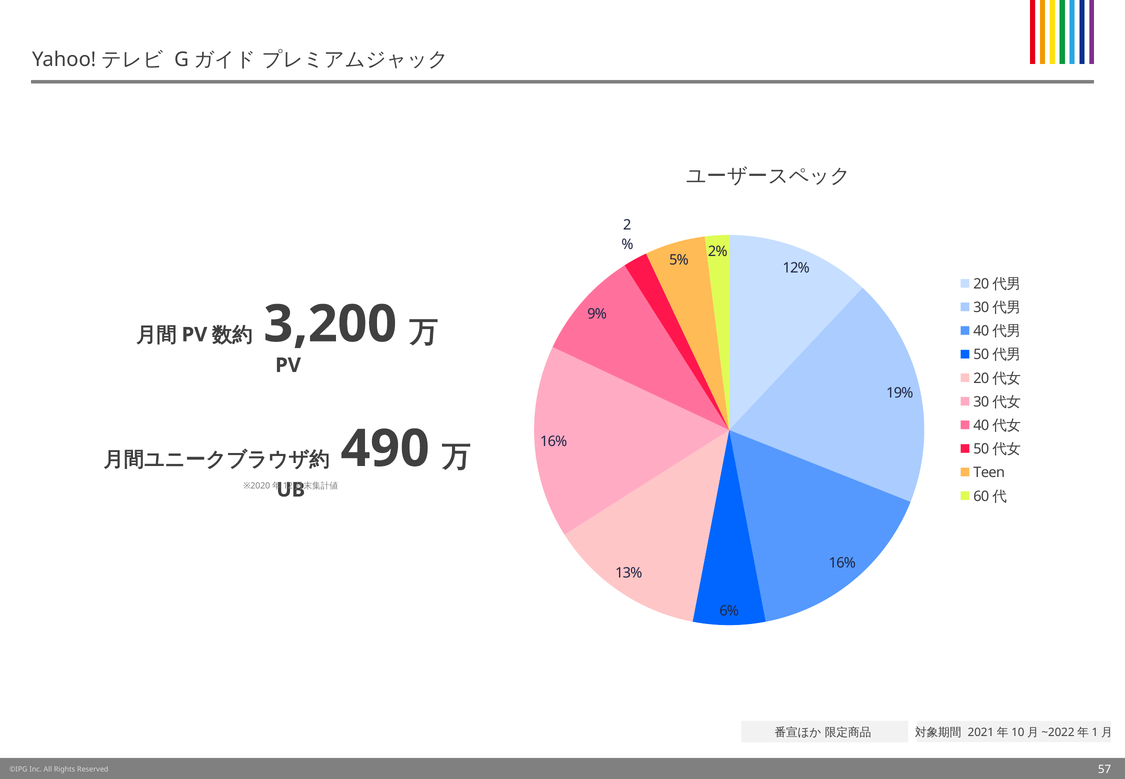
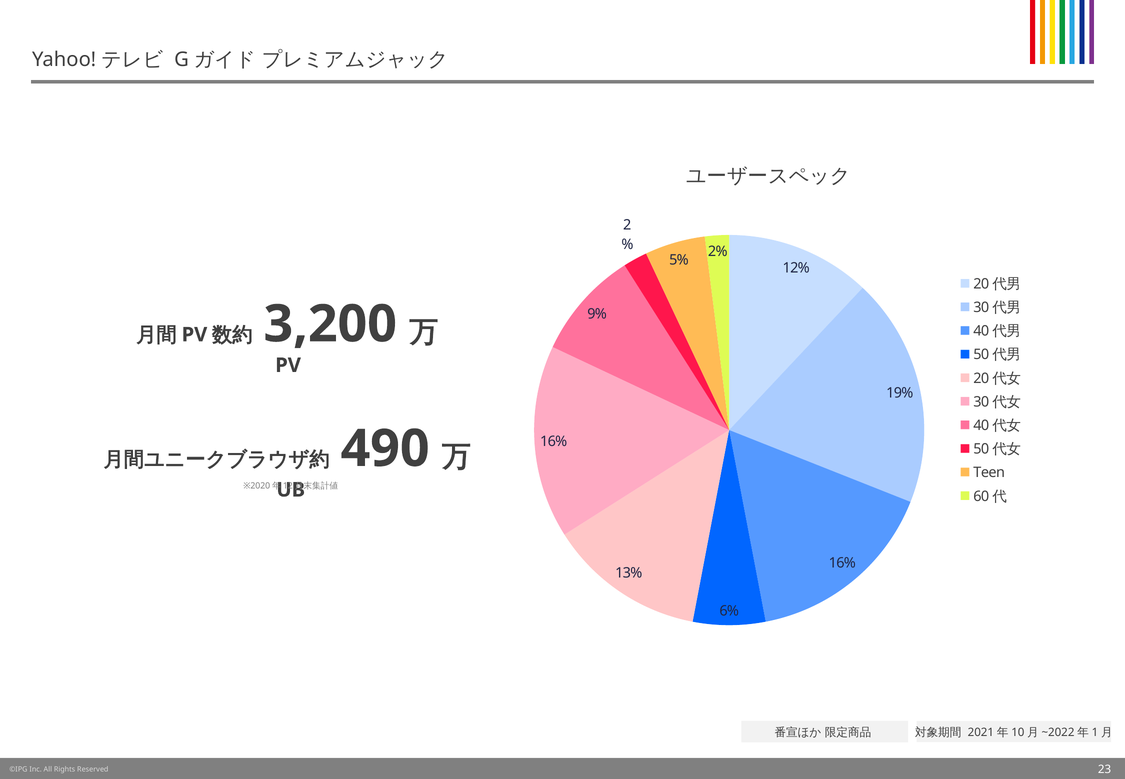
57: 57 -> 23
